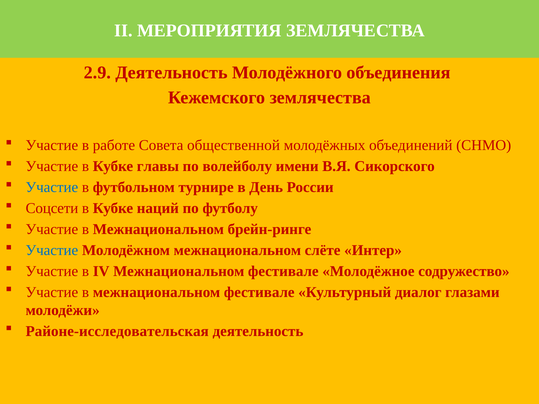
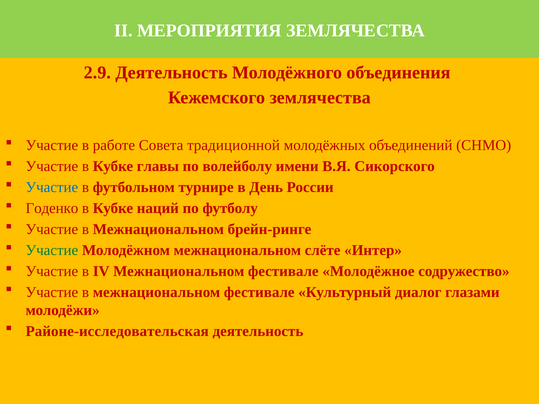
общественной: общественной -> традиционной
Соцсети: Соцсети -> Годенко
Участие at (52, 250) colour: blue -> green
